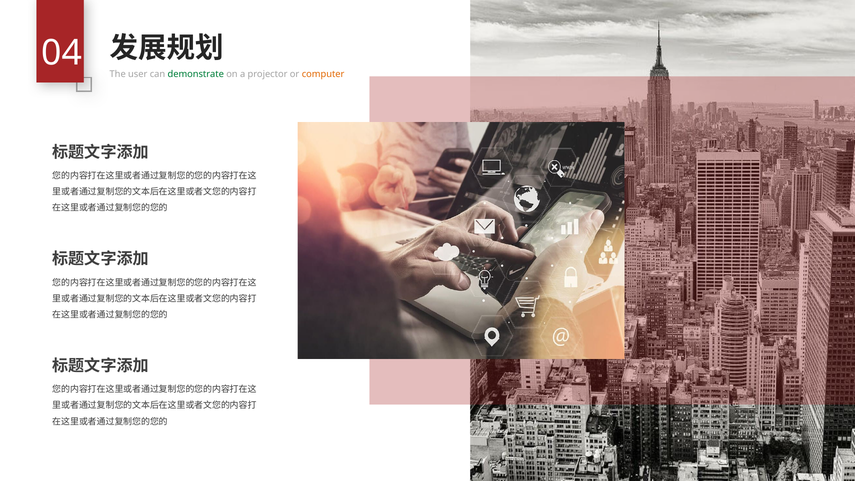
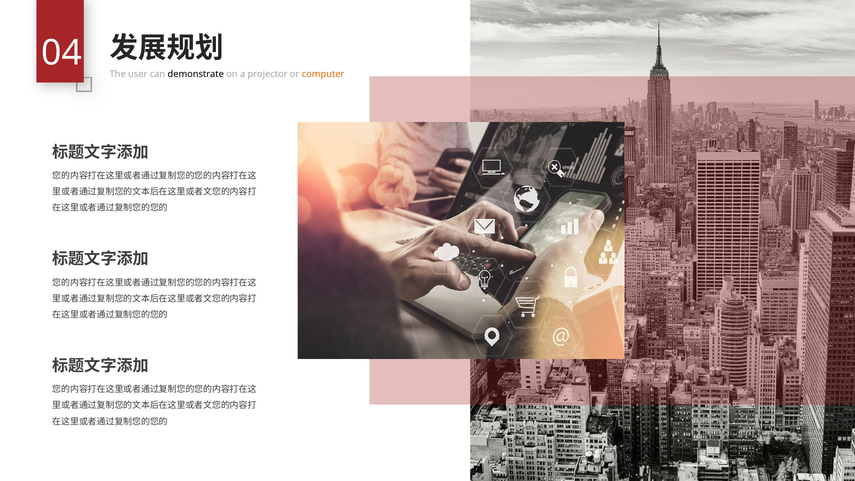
demonstrate colour: green -> black
